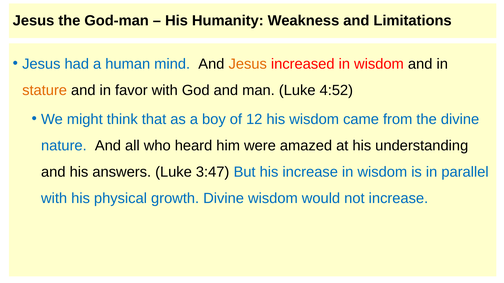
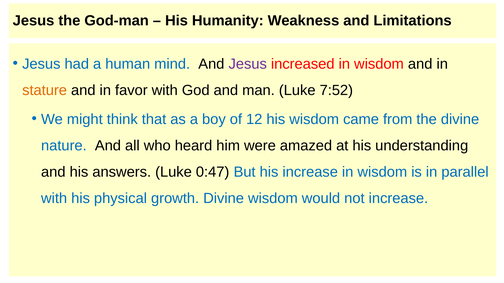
Jesus at (248, 64) colour: orange -> purple
4:52: 4:52 -> 7:52
3:47: 3:47 -> 0:47
